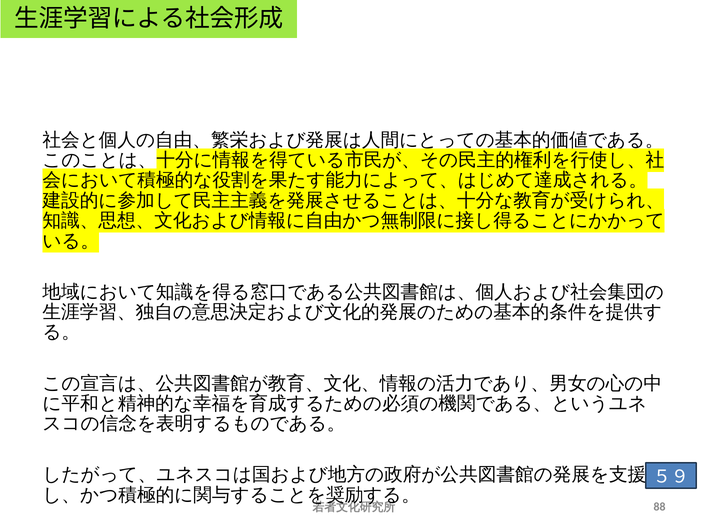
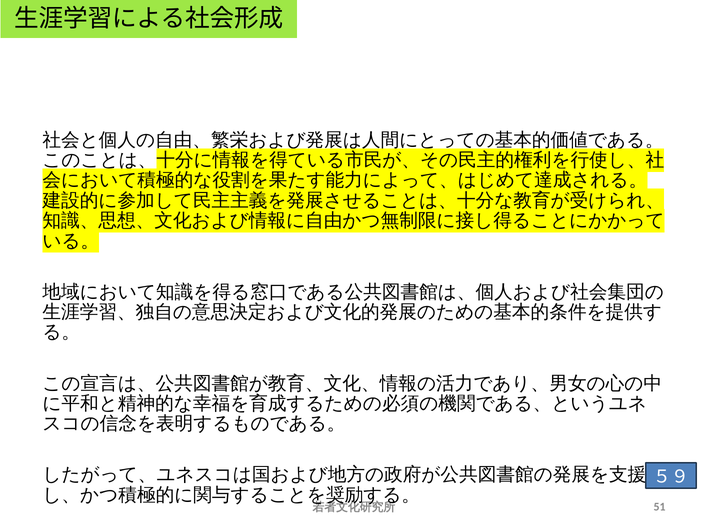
88: 88 -> 51
